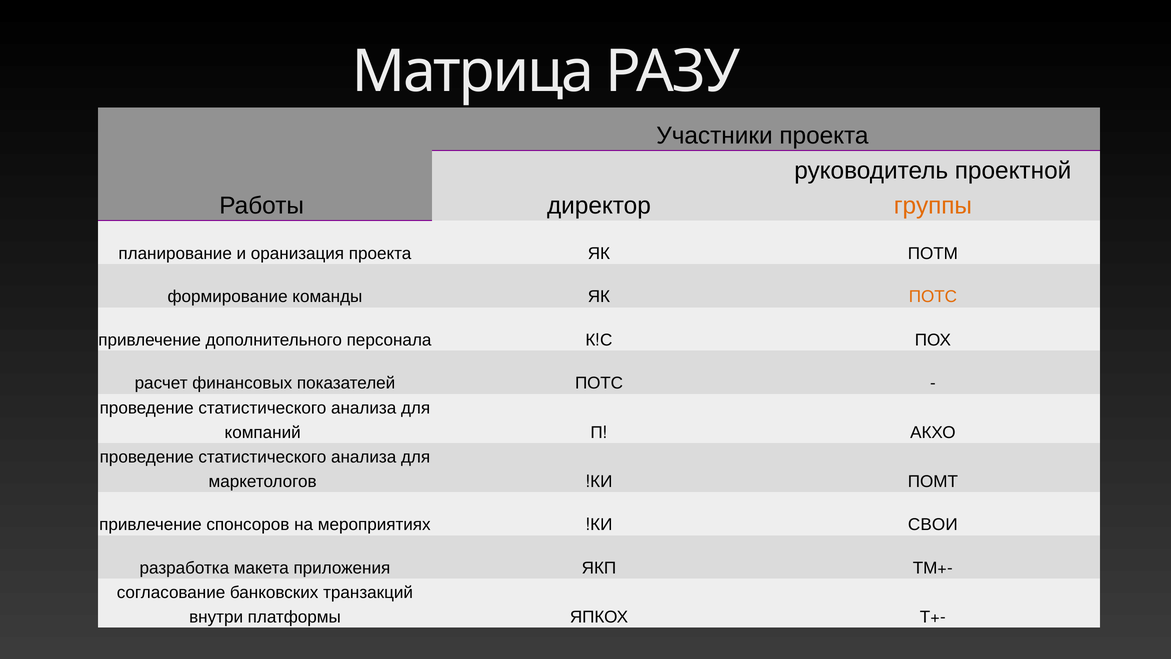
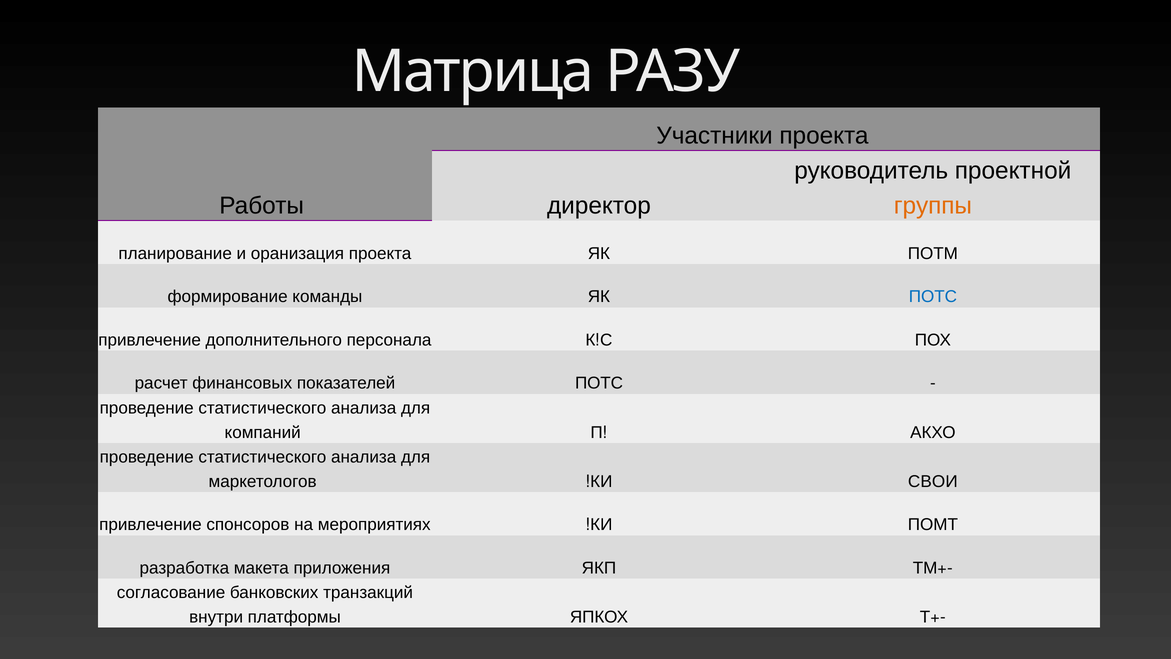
ПОТС at (933, 297) colour: orange -> blue
ПОМТ: ПОМТ -> СВОИ
СВОИ: СВОИ -> ПОМТ
